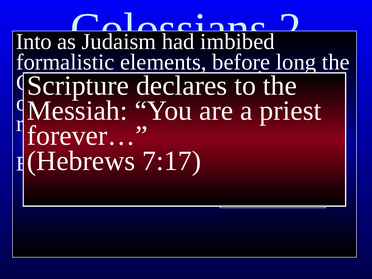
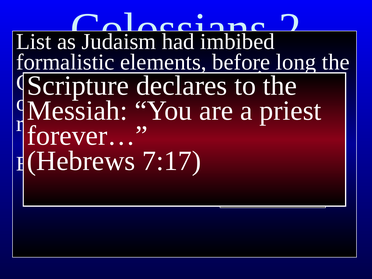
Into: Into -> List
